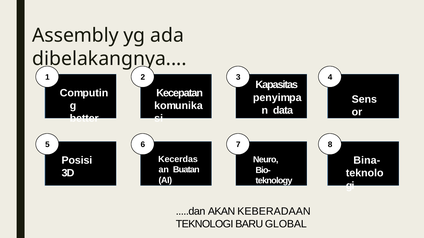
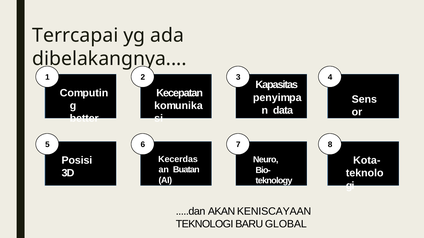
Assembly: Assembly -> Terrcapai
Bina-: Bina- -> Kota-
KEBERADAAN: KEBERADAAN -> KENISCAYAAN
